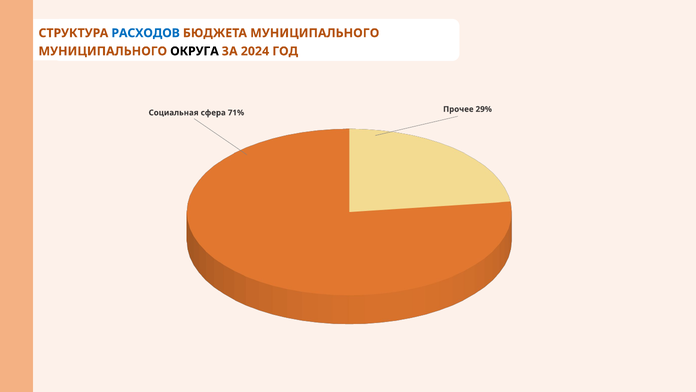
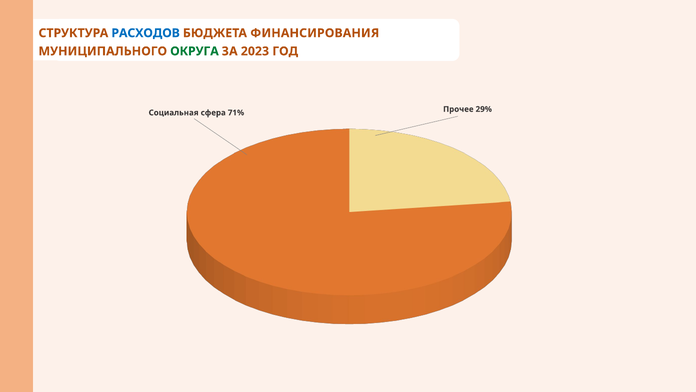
БЮДЖЕТА МУНИЦИПАЛЬНОГО: МУНИЦИПАЛЬНОГО -> ФИНАНСИРОВАНИЯ
ОКРУГА colour: black -> green
2024: 2024 -> 2023
